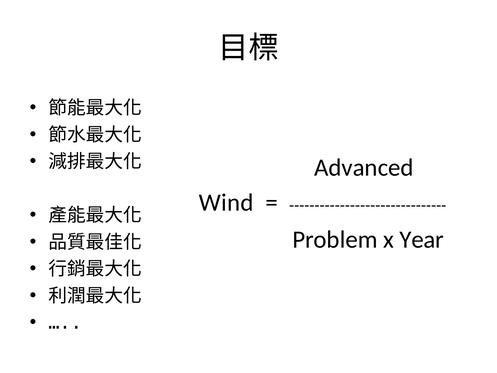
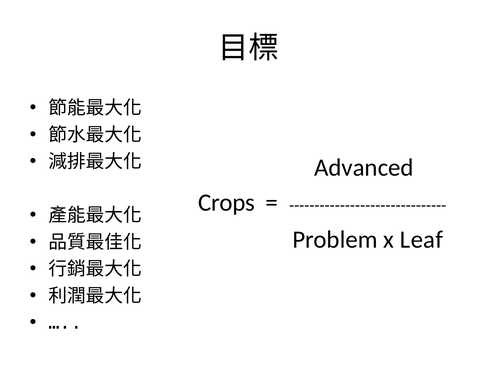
Wind: Wind -> Crops
Year: Year -> Leaf
